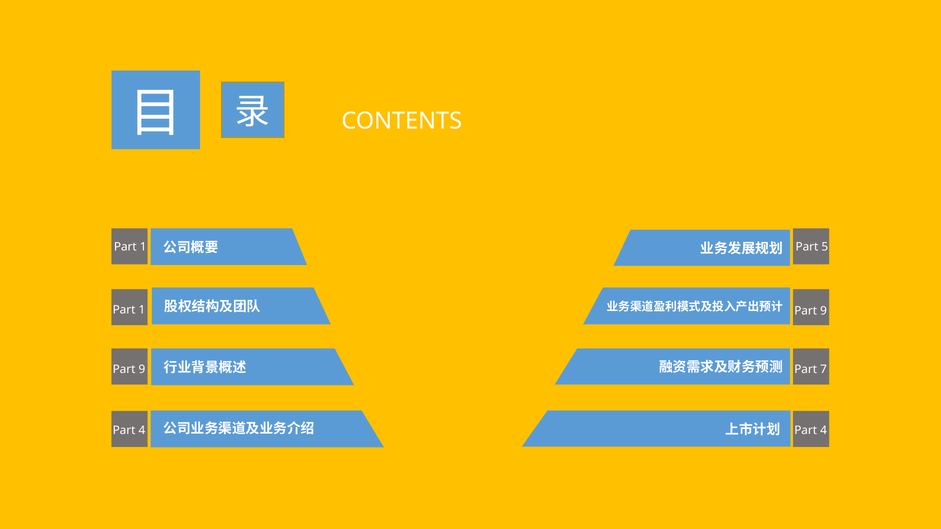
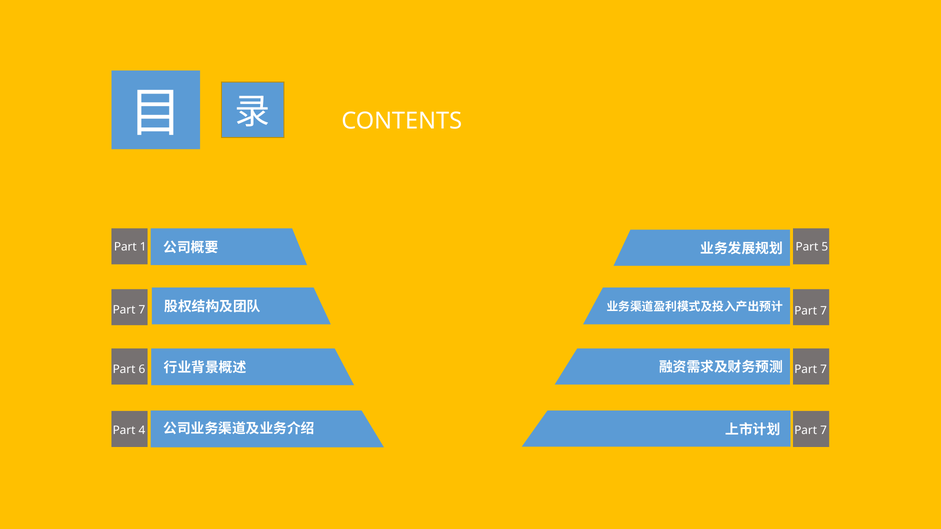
1 at (142, 310): 1 -> 7
9 at (824, 311): 9 -> 7
9 at (142, 370): 9 -> 6
4 at (824, 430): 4 -> 7
